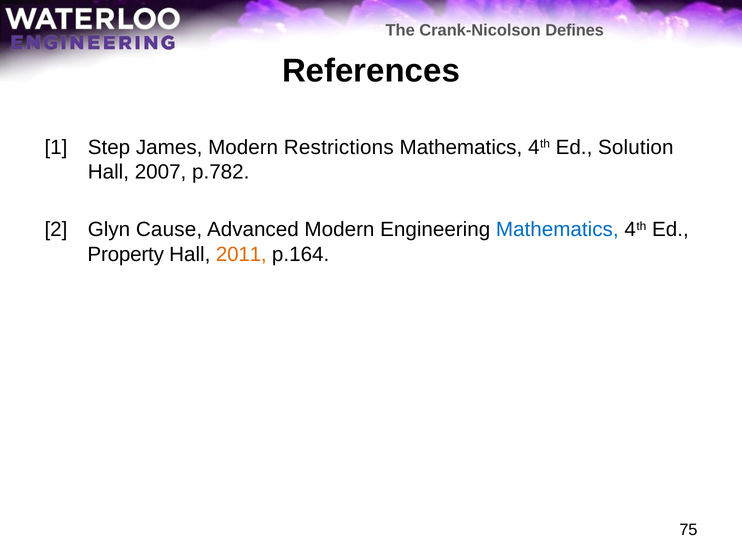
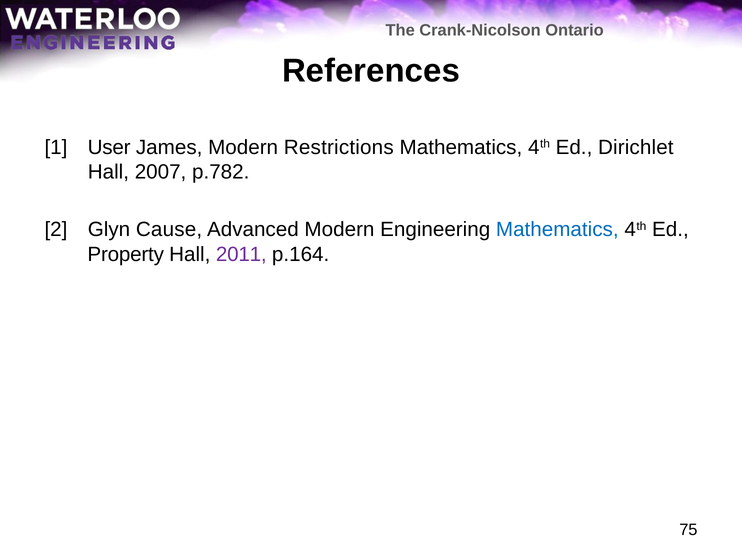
Defines: Defines -> Ontario
Step: Step -> User
Solution: Solution -> Dirichlet
2011 colour: orange -> purple
